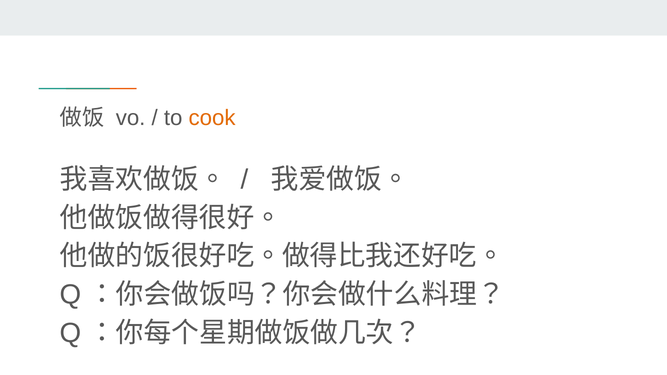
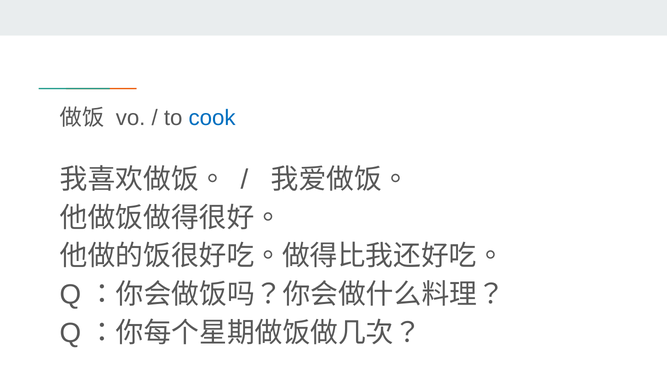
cook colour: orange -> blue
